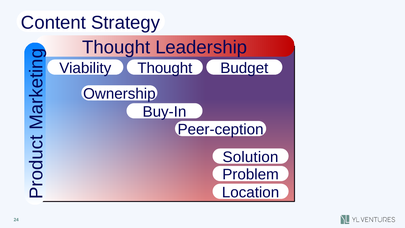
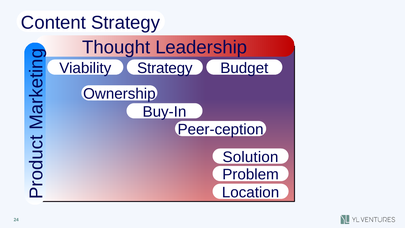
Viability Thought: Thought -> Strategy
